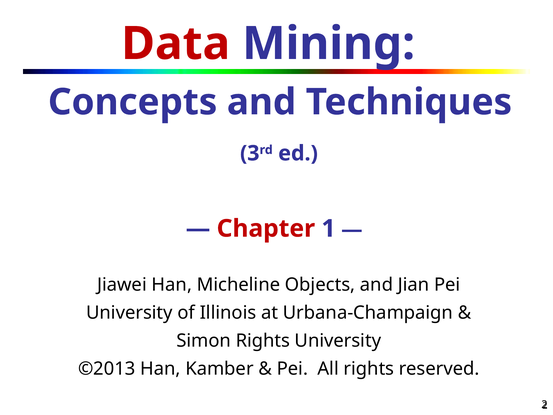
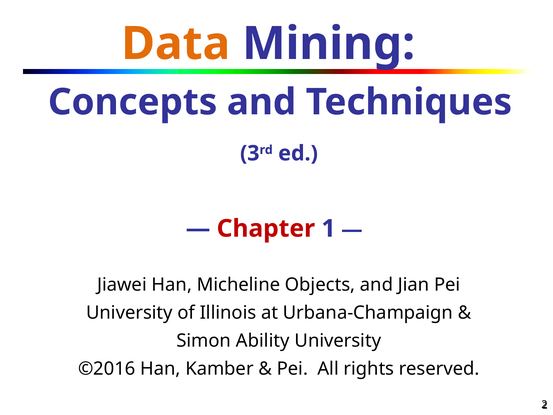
Data colour: red -> orange
Simon Rights: Rights -> Ability
©2013: ©2013 -> ©2016
